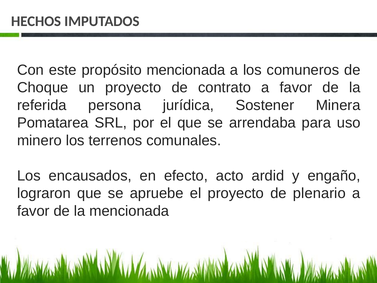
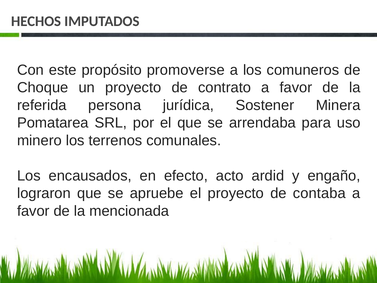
propósito mencionada: mencionada -> promoverse
plenario: plenario -> contaba
